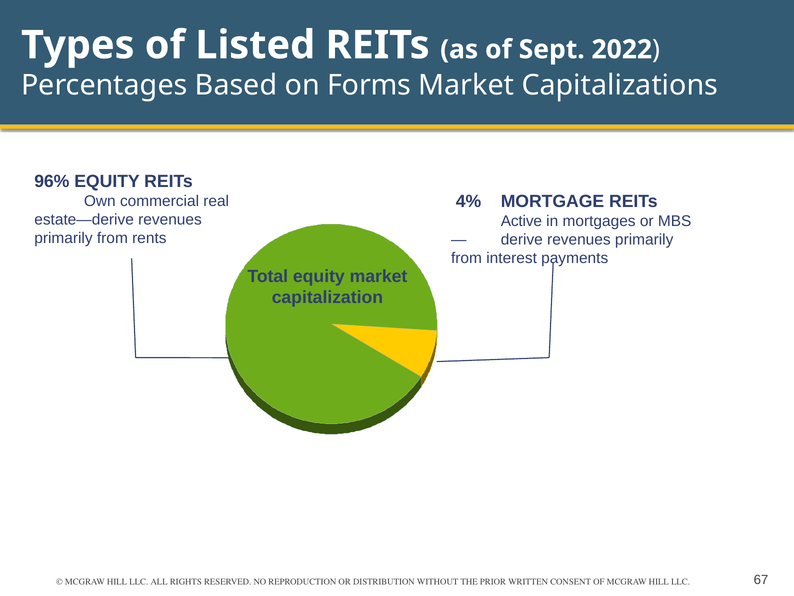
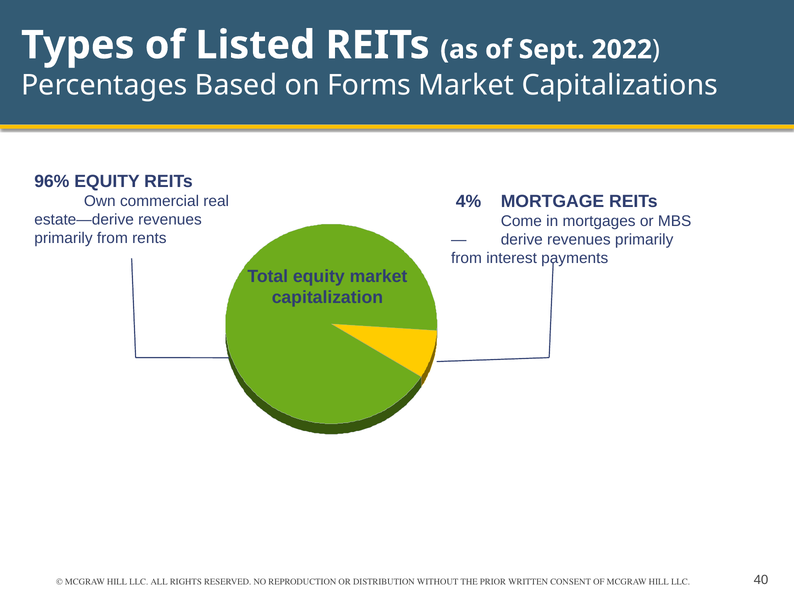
Active: Active -> Come
67: 67 -> 40
